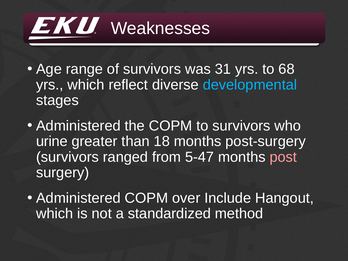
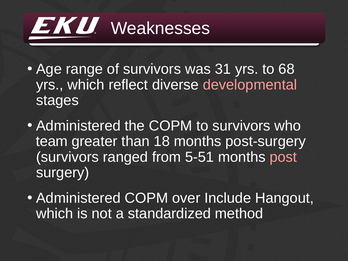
developmental colour: light blue -> pink
urine: urine -> team
5-47: 5-47 -> 5-51
